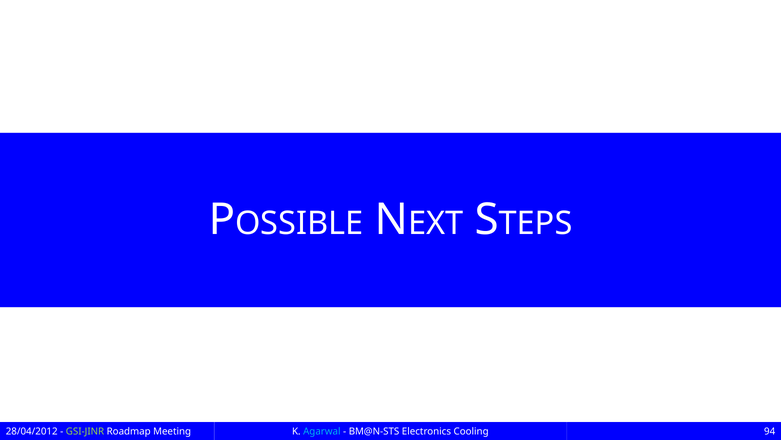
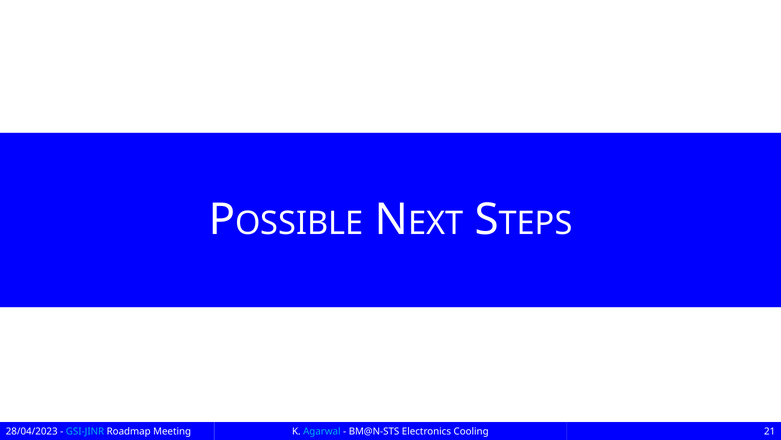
28/04/2012: 28/04/2012 -> 28/04/2023
GSI-JINR colour: light green -> light blue
94: 94 -> 21
